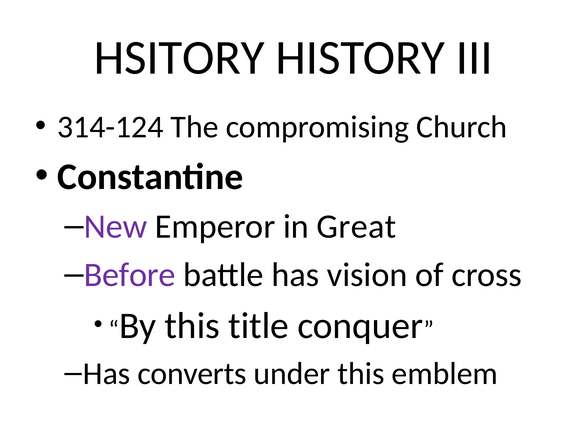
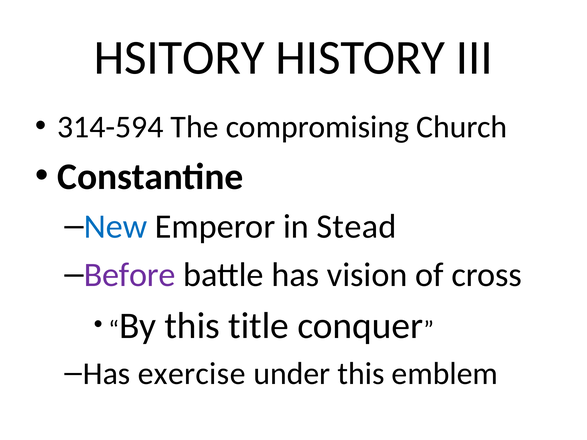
314-124: 314-124 -> 314-594
New colour: purple -> blue
Great: Great -> Stead
converts: converts -> exercise
